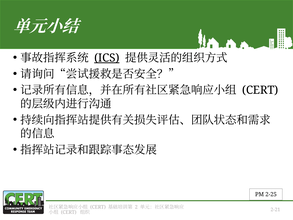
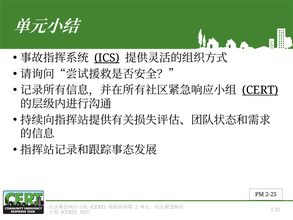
CERT at (260, 90) underline: none -> present
